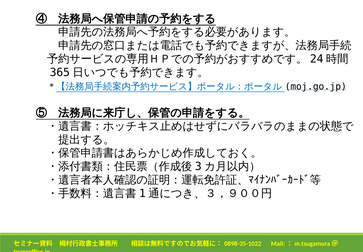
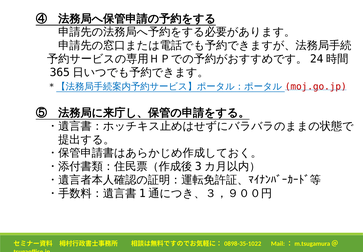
moj.go.jp colour: black -> red
